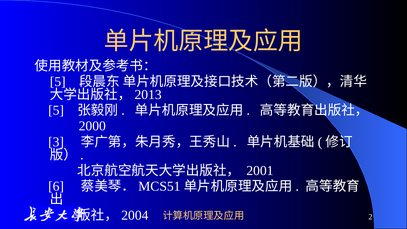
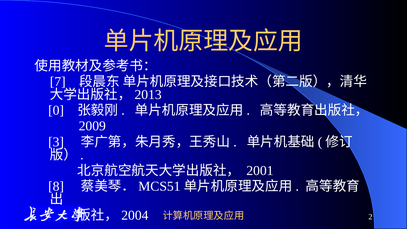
5 at (58, 82): 5 -> 7
5 at (56, 110): 5 -> 0
2000: 2000 -> 2009
6: 6 -> 8
